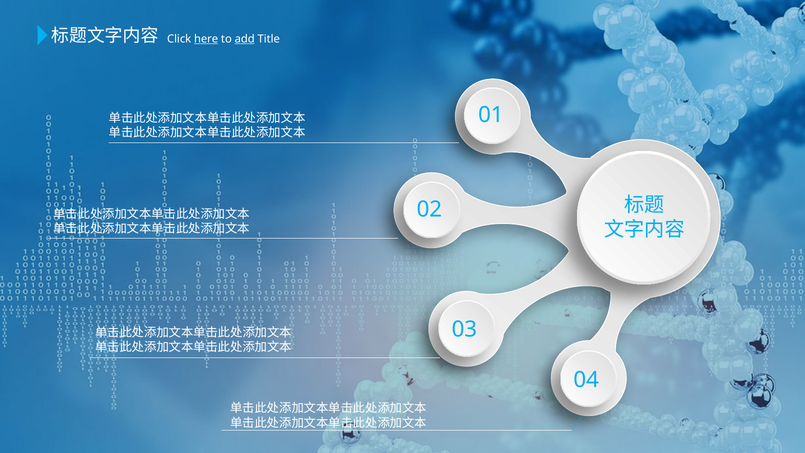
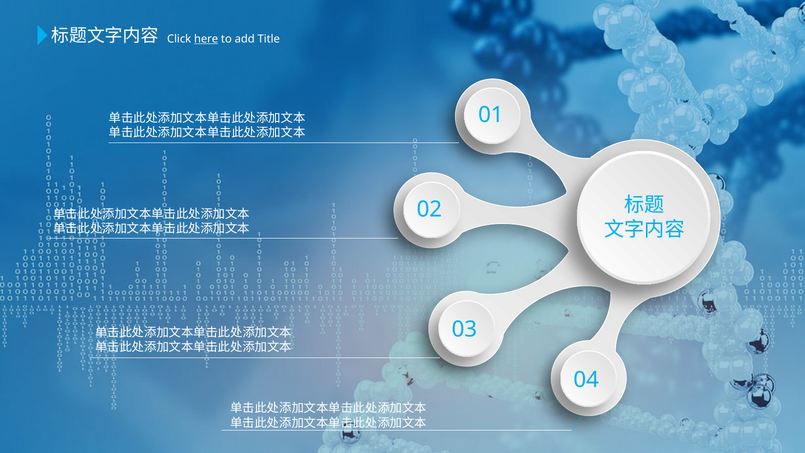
add underline: present -> none
